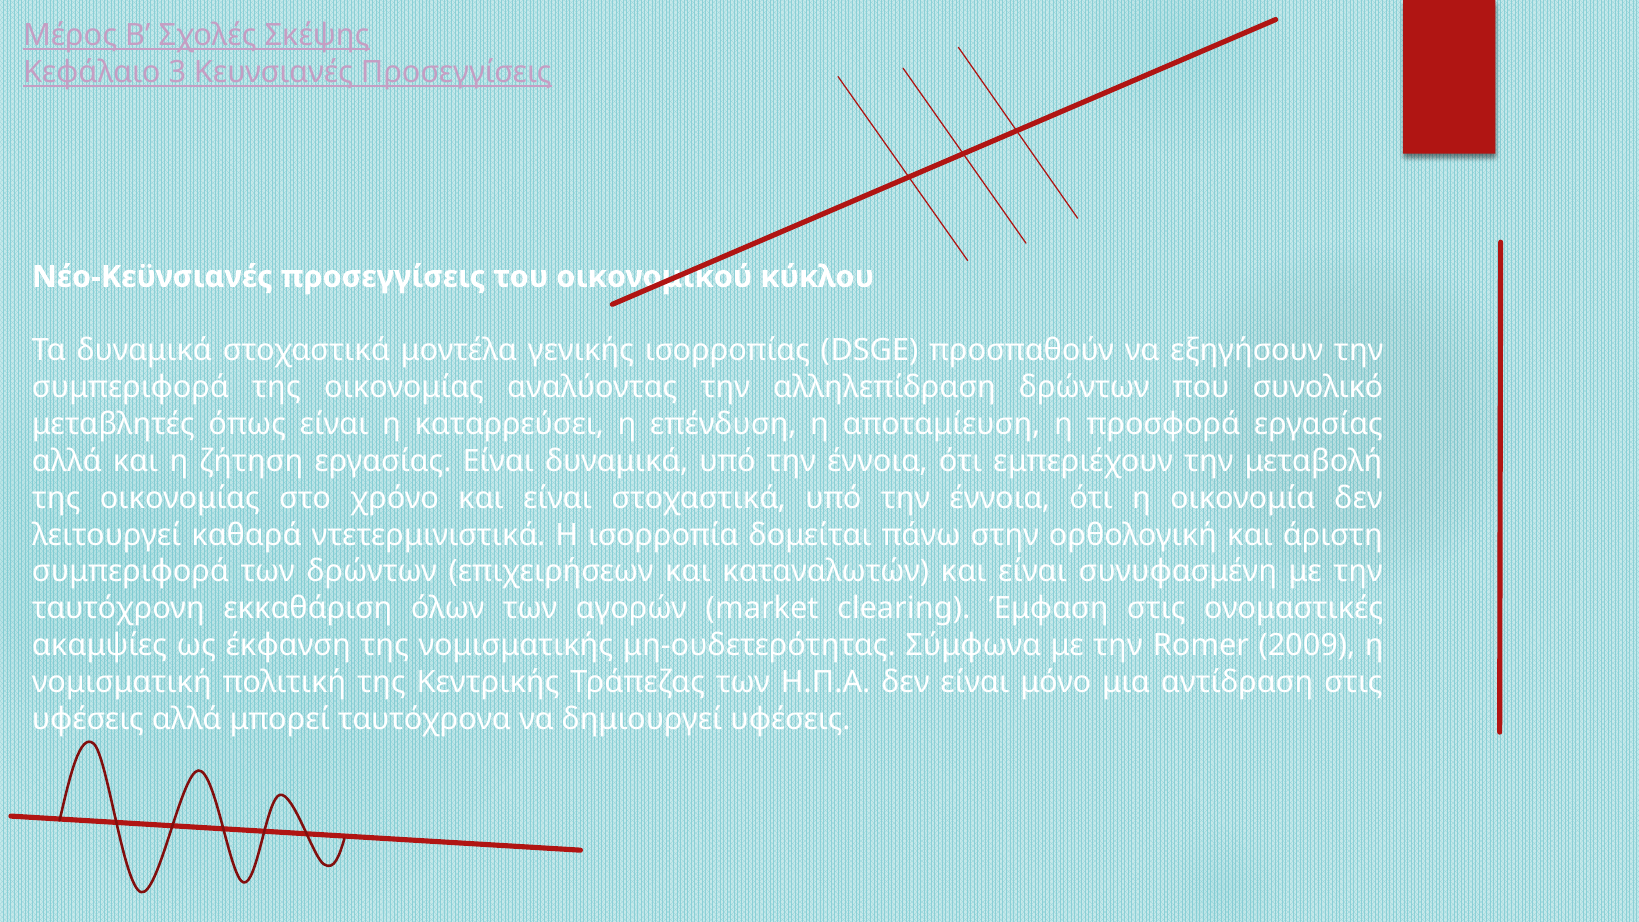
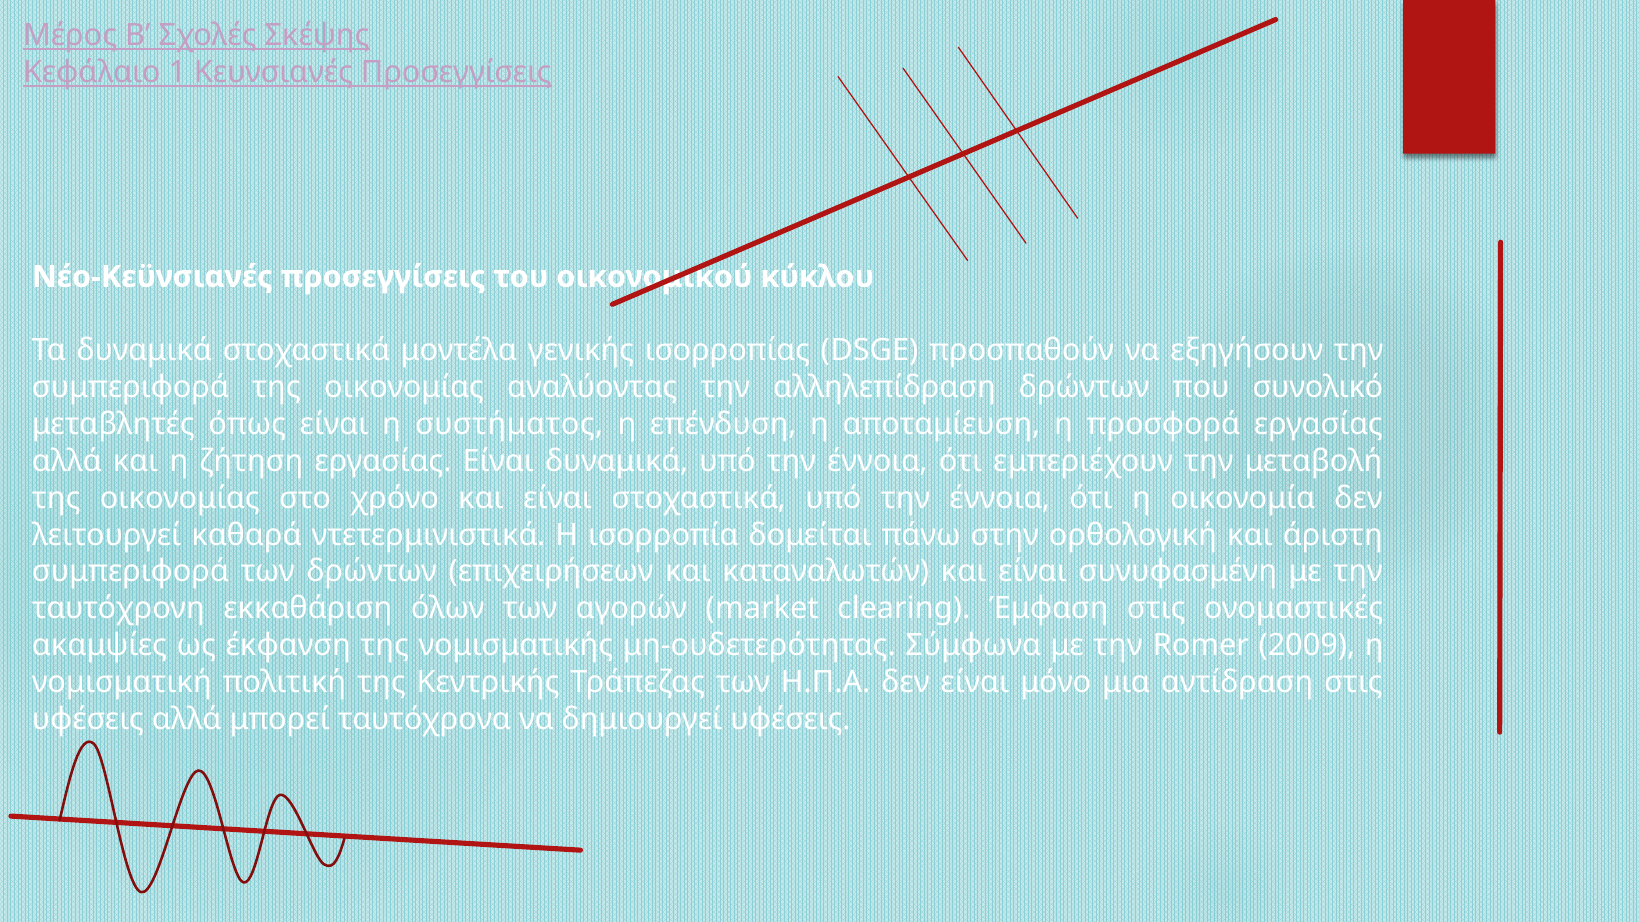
3: 3 -> 1
καταρρεύσει: καταρρεύσει -> συστήματος
